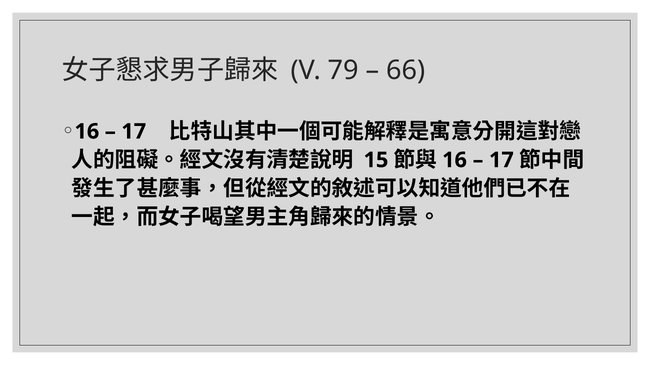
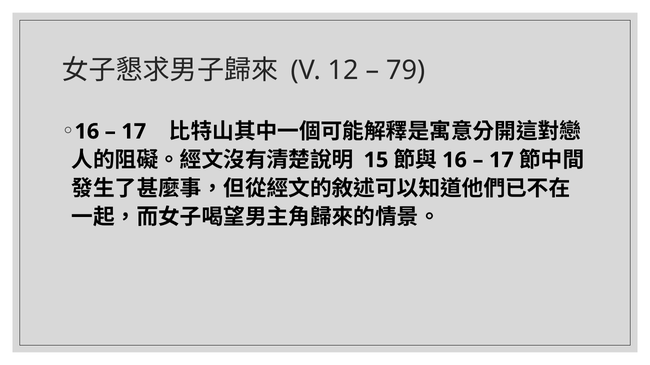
79: 79 -> 12
66: 66 -> 79
